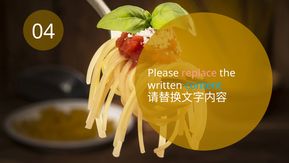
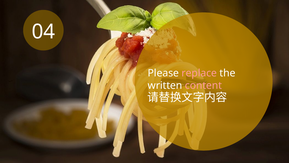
content colour: light blue -> pink
